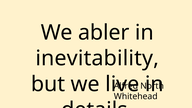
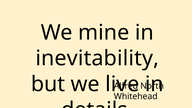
abler: abler -> mine
